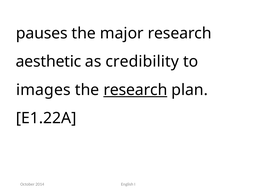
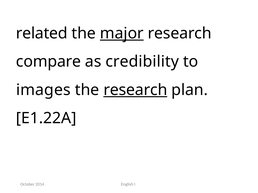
pauses: pauses -> related
major underline: none -> present
aesthetic: aesthetic -> compare
